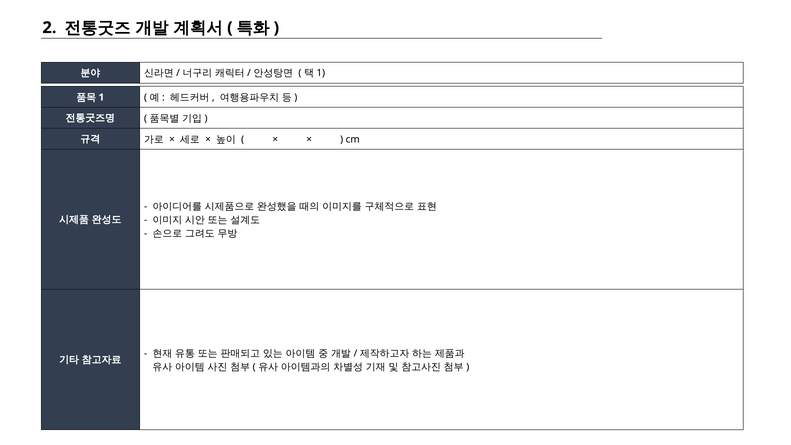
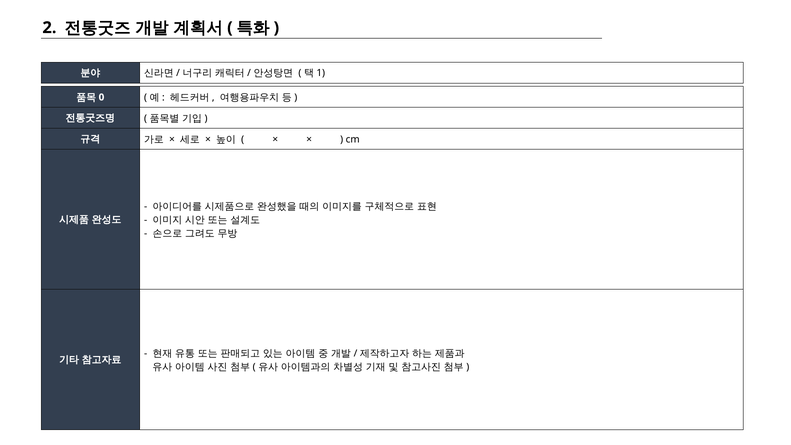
1 at (101, 97): 1 -> 0
